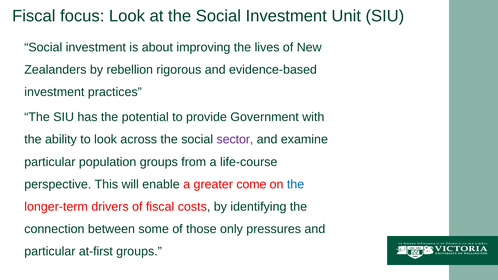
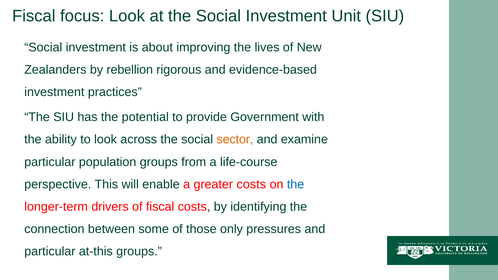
sector colour: purple -> orange
greater come: come -> costs
at-first: at-first -> at-this
